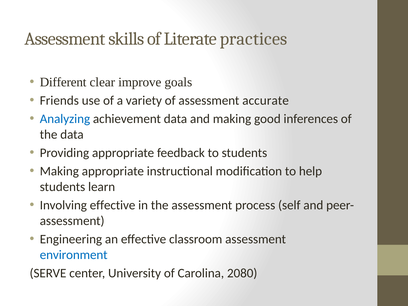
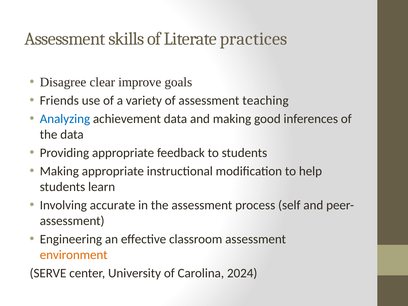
Different: Different -> Disagree
accurate: accurate -> teaching
Involving effective: effective -> accurate
environment colour: blue -> orange
2080: 2080 -> 2024
